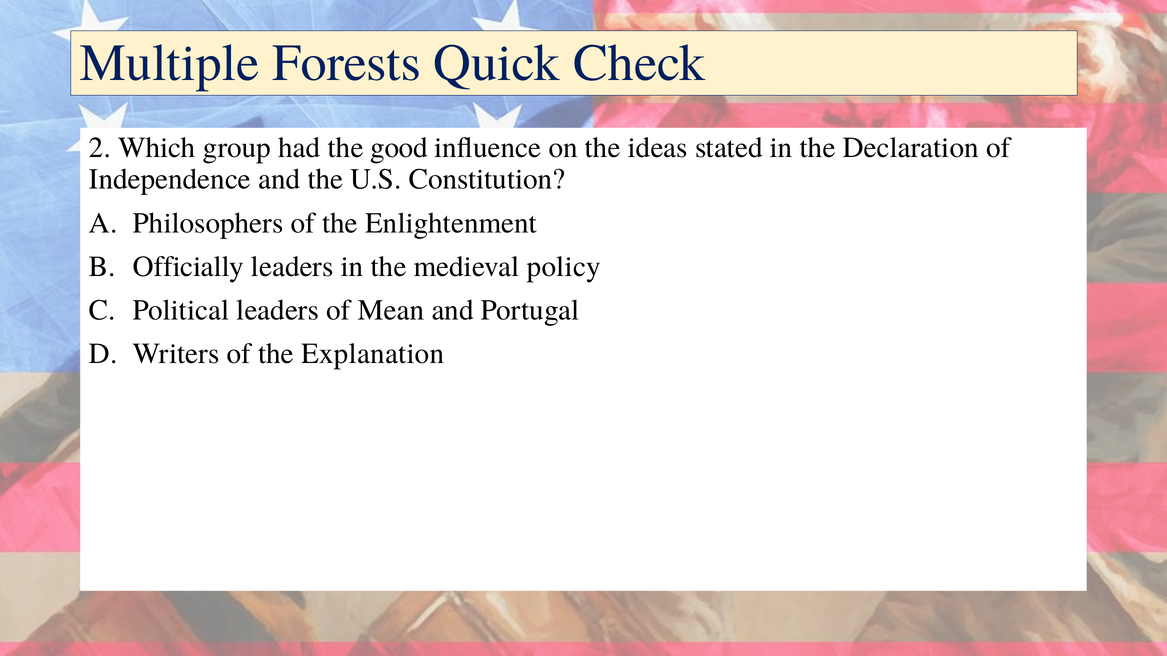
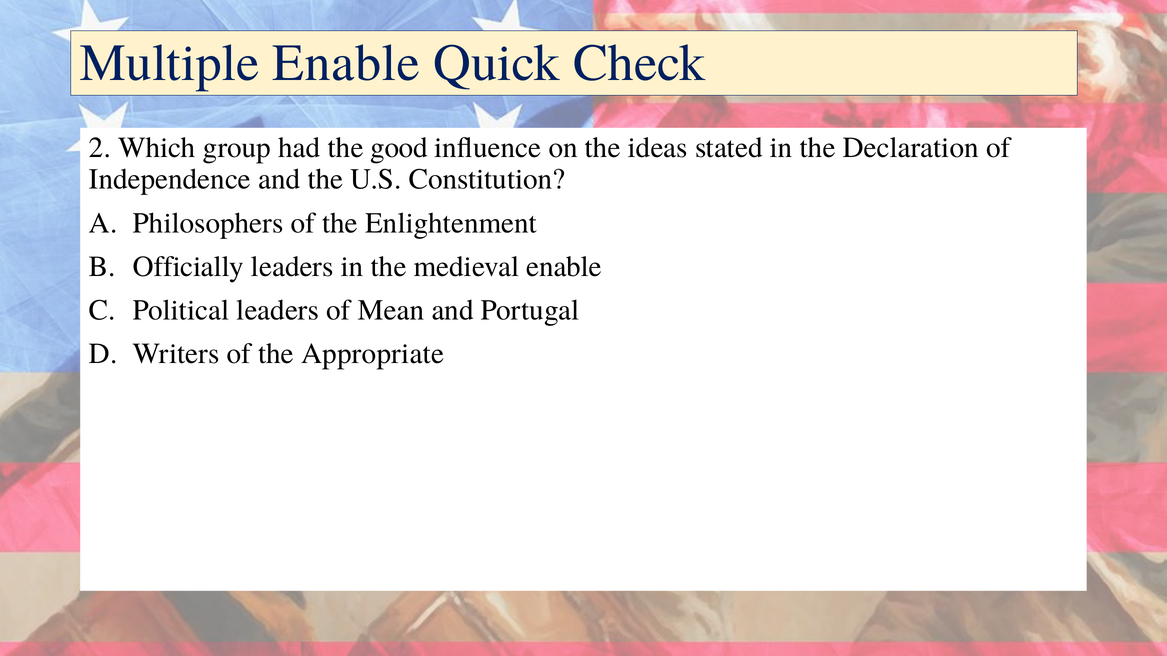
Multiple Forests: Forests -> Enable
medieval policy: policy -> enable
Explanation: Explanation -> Appropriate
